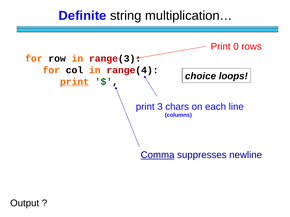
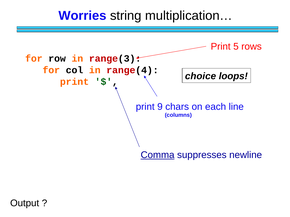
Definite: Definite -> Worries
0: 0 -> 5
print at (74, 82) underline: present -> none
3: 3 -> 9
